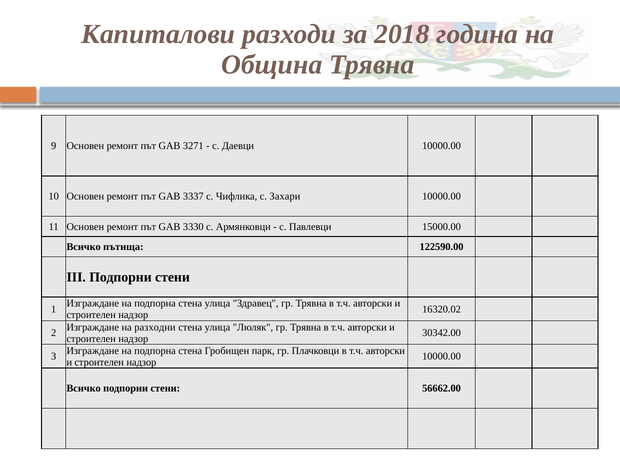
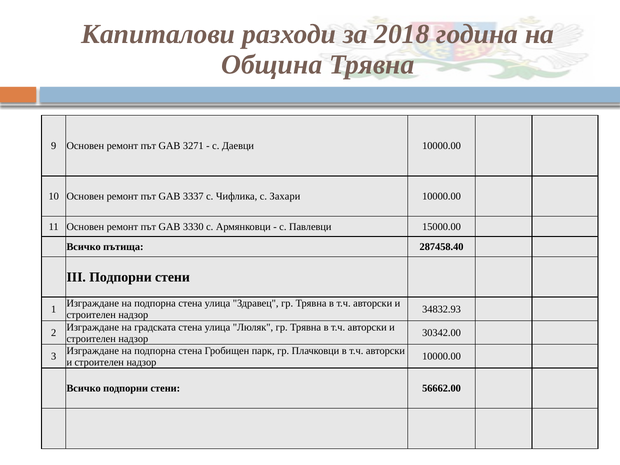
122590.00: 122590.00 -> 287458.40
16320.02: 16320.02 -> 34832.93
разходни: разходни -> градската
